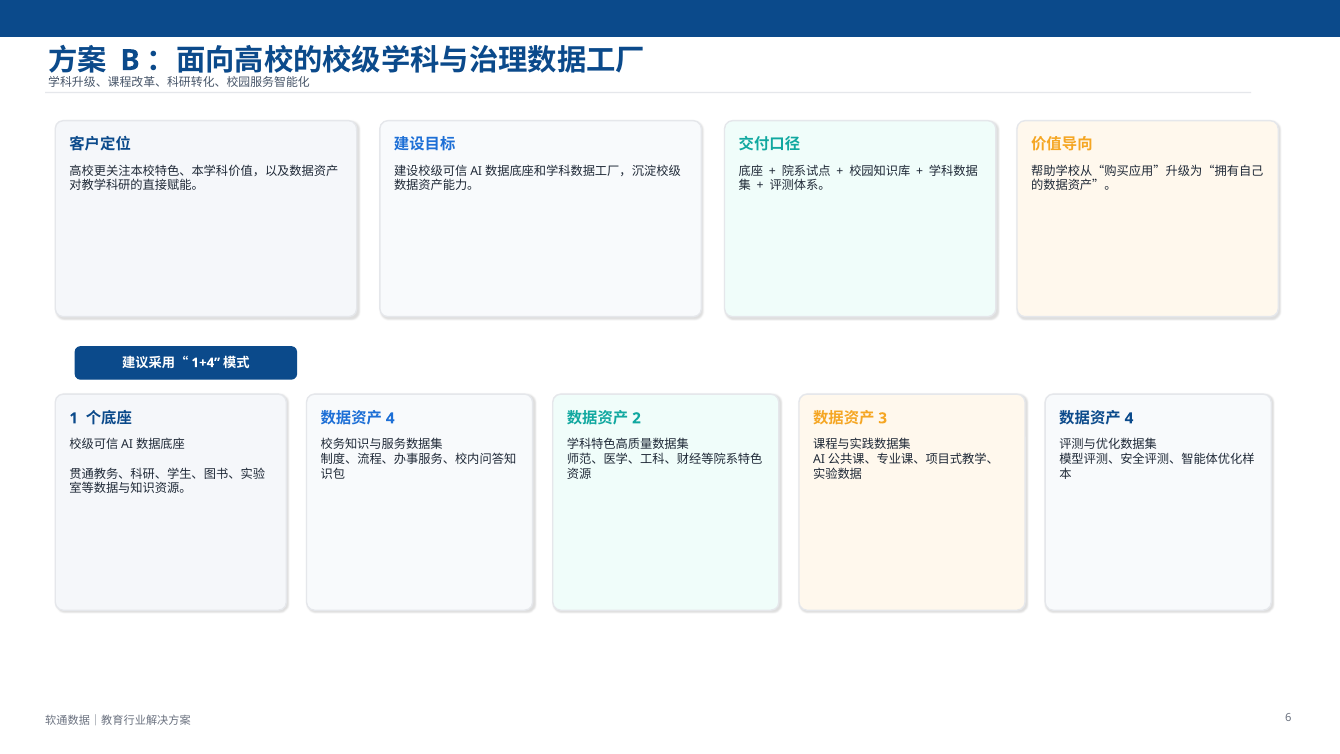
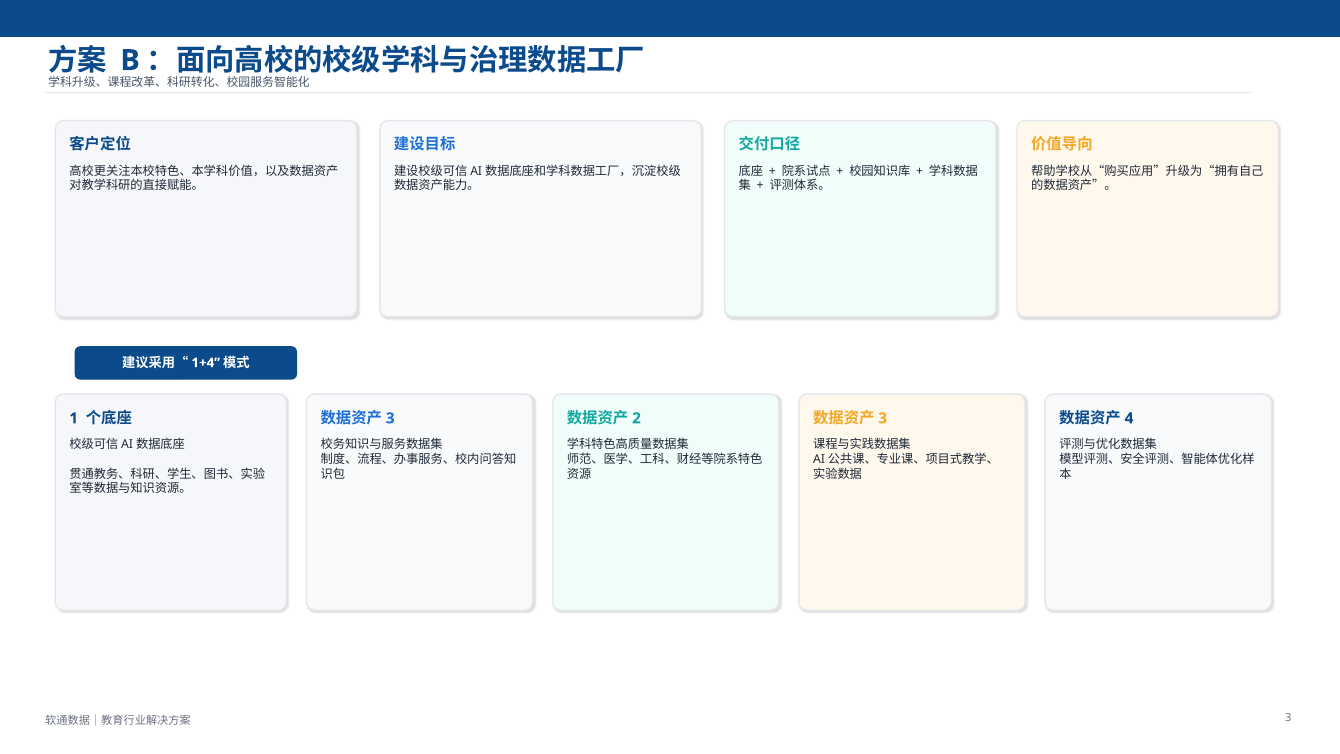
4 at (390, 418): 4 -> 3
6 at (1288, 717): 6 -> 3
